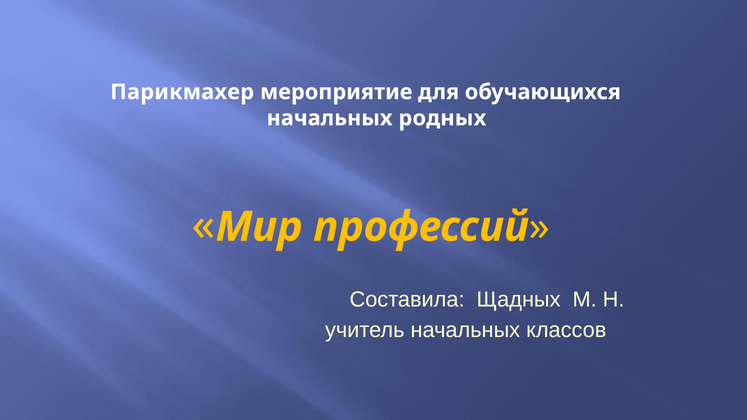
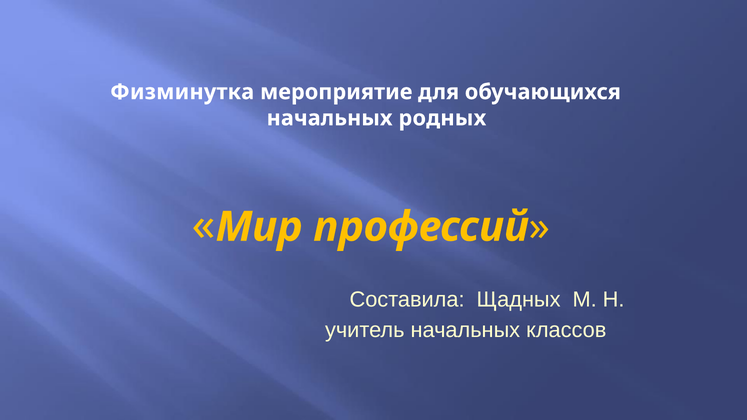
Парикмахер: Парикмахер -> Физминутка
